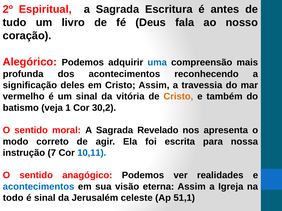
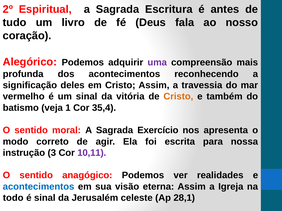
uma colour: blue -> purple
30,2: 30,2 -> 35,4
Revelado: Revelado -> Exercício
7: 7 -> 3
10,11 colour: blue -> purple
51,1: 51,1 -> 28,1
